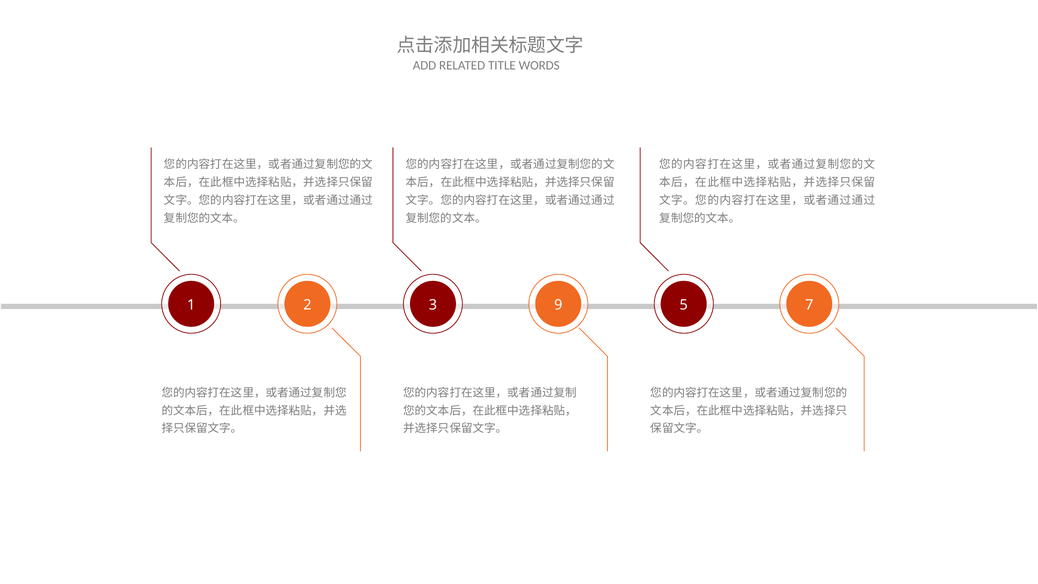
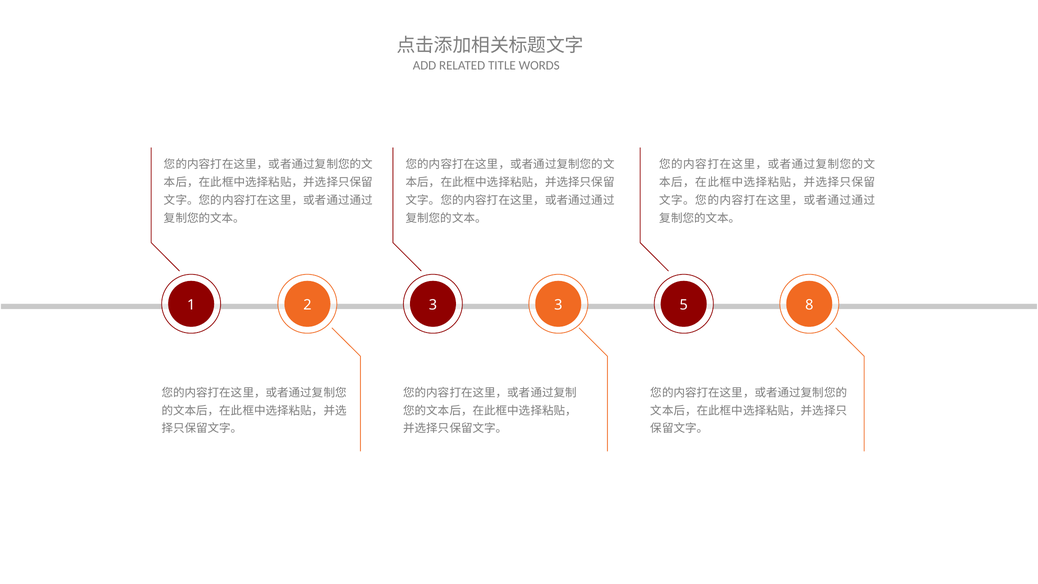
3 9: 9 -> 3
7: 7 -> 8
